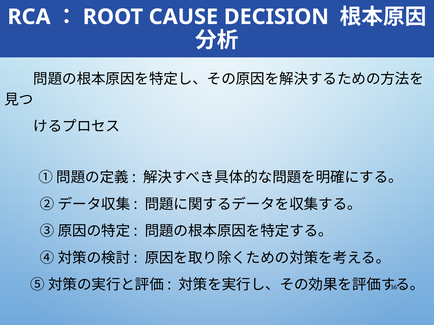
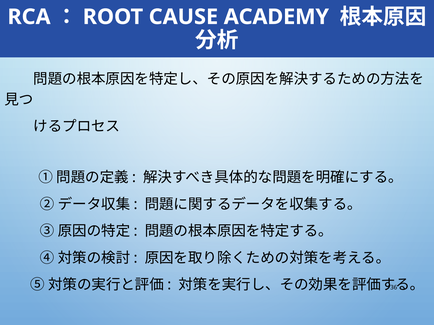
DECISION: DECISION -> ACADEMY
